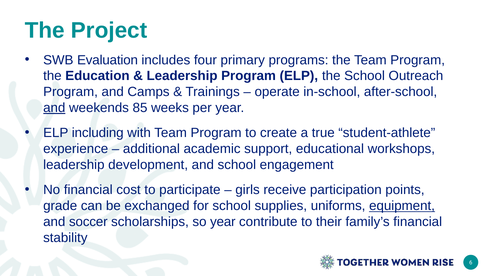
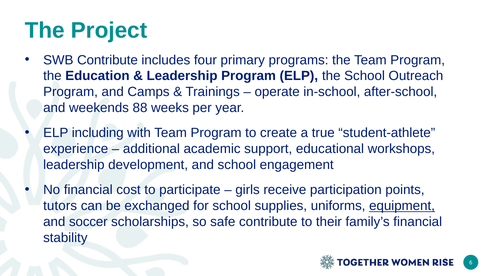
SWB Evaluation: Evaluation -> Contribute
and at (54, 108) underline: present -> none
85: 85 -> 88
grade: grade -> tutors
so year: year -> safe
